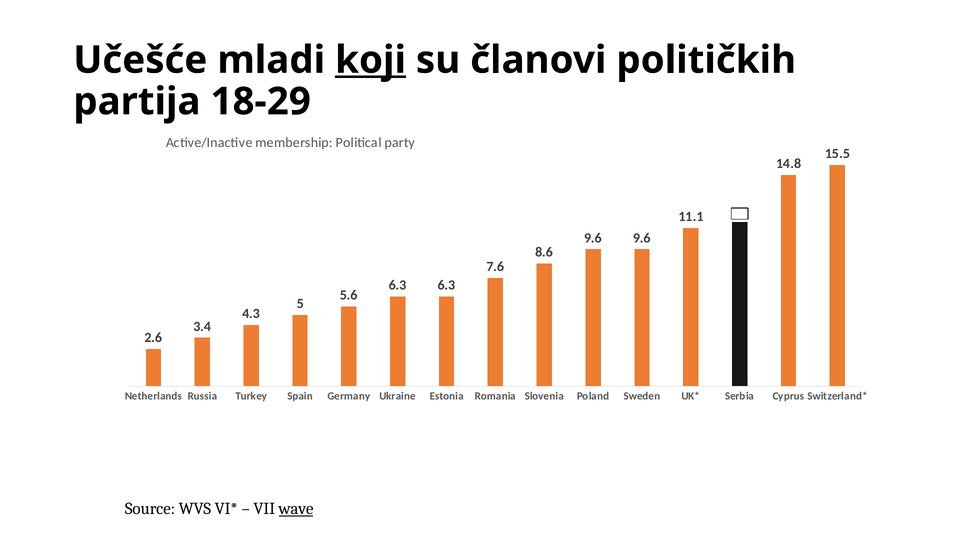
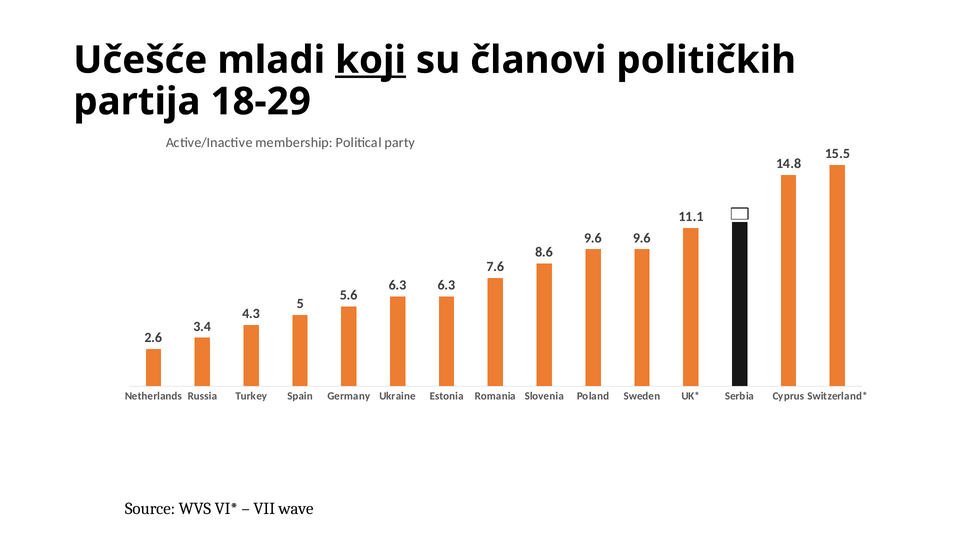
wave underline: present -> none
